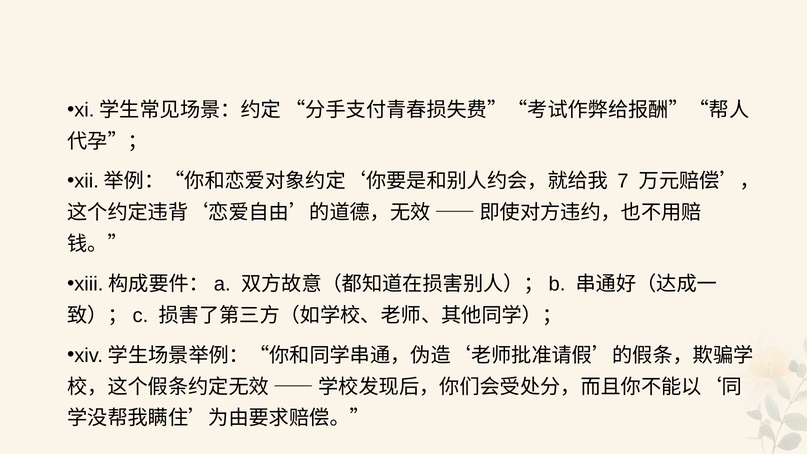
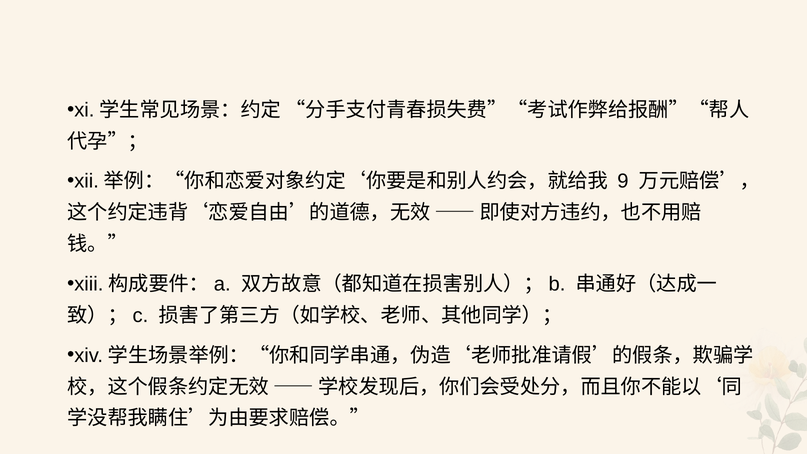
7: 7 -> 9
